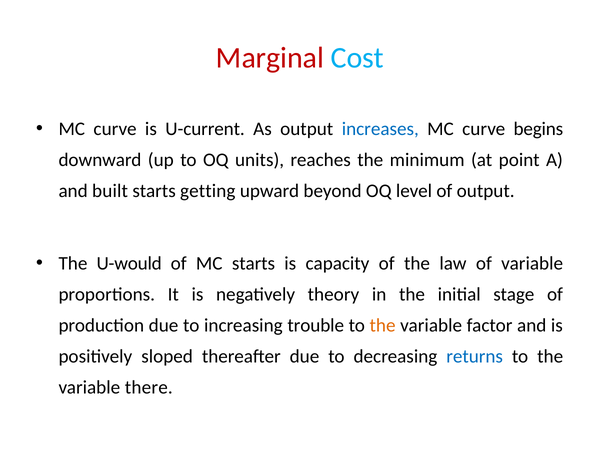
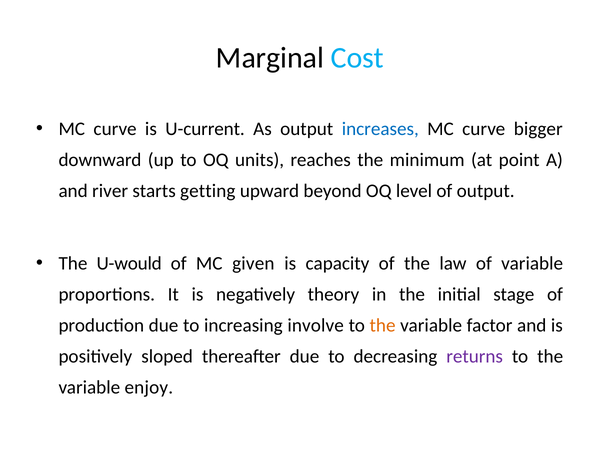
Marginal colour: red -> black
begins: begins -> bigger
built: built -> river
MC starts: starts -> given
trouble: trouble -> involve
returns colour: blue -> purple
there: there -> enjoy
